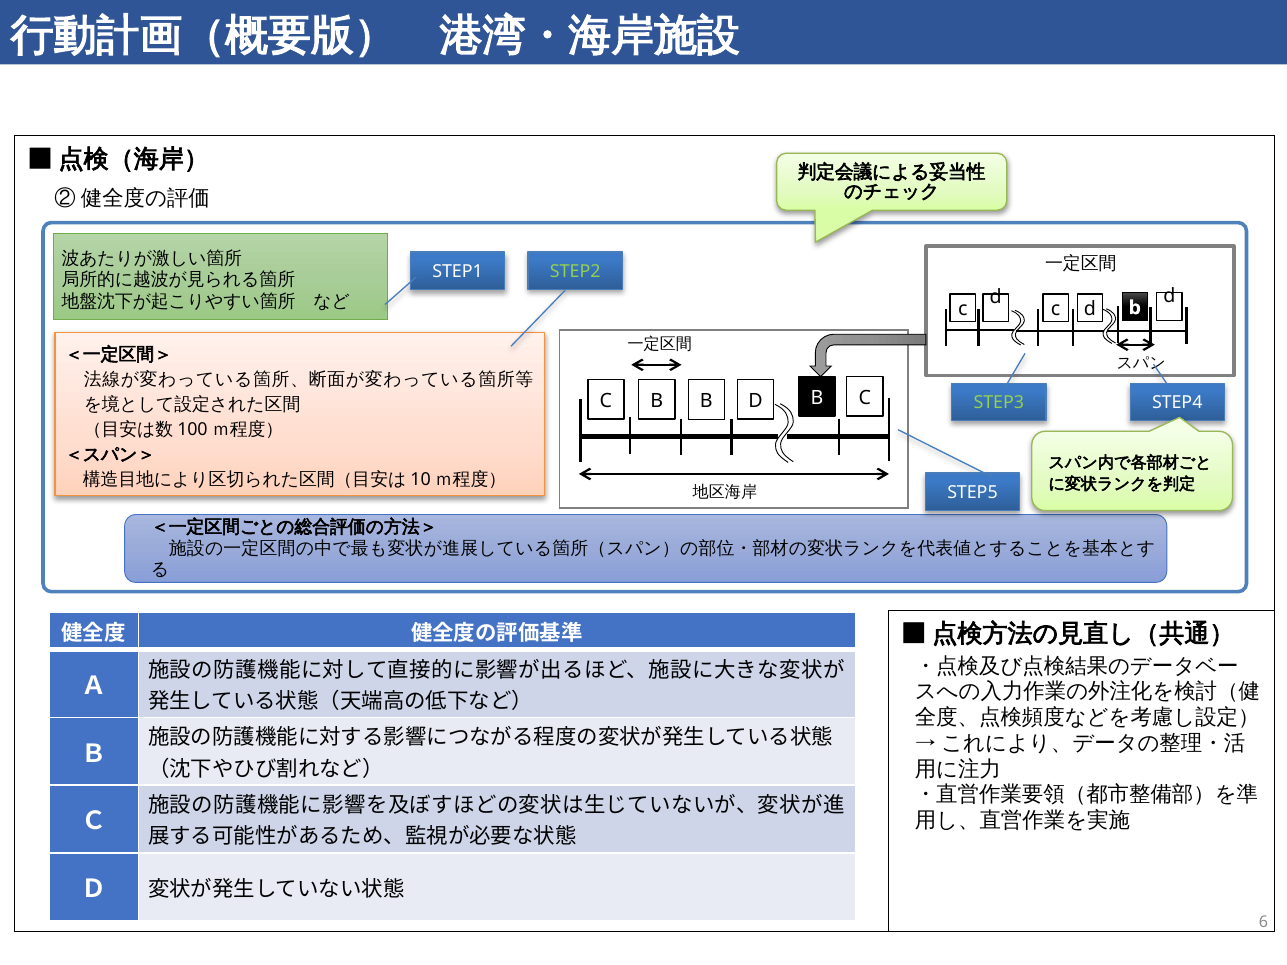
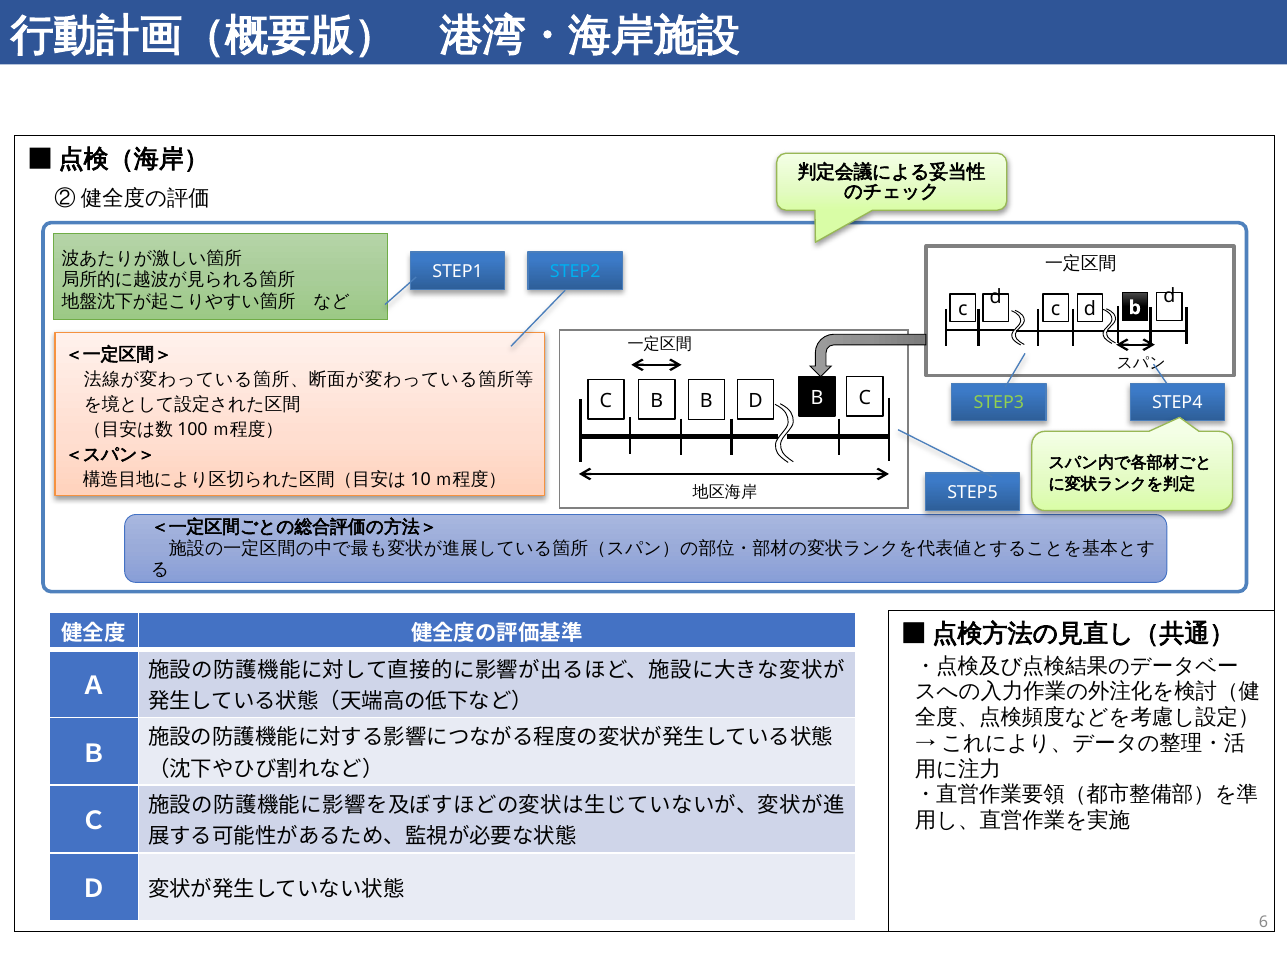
STEP2 colour: light green -> light blue
